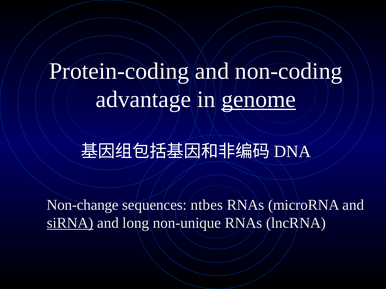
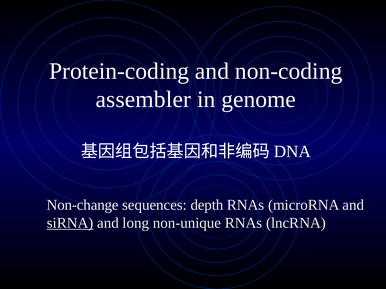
advantage: advantage -> assembler
genome underline: present -> none
ntbes: ntbes -> depth
